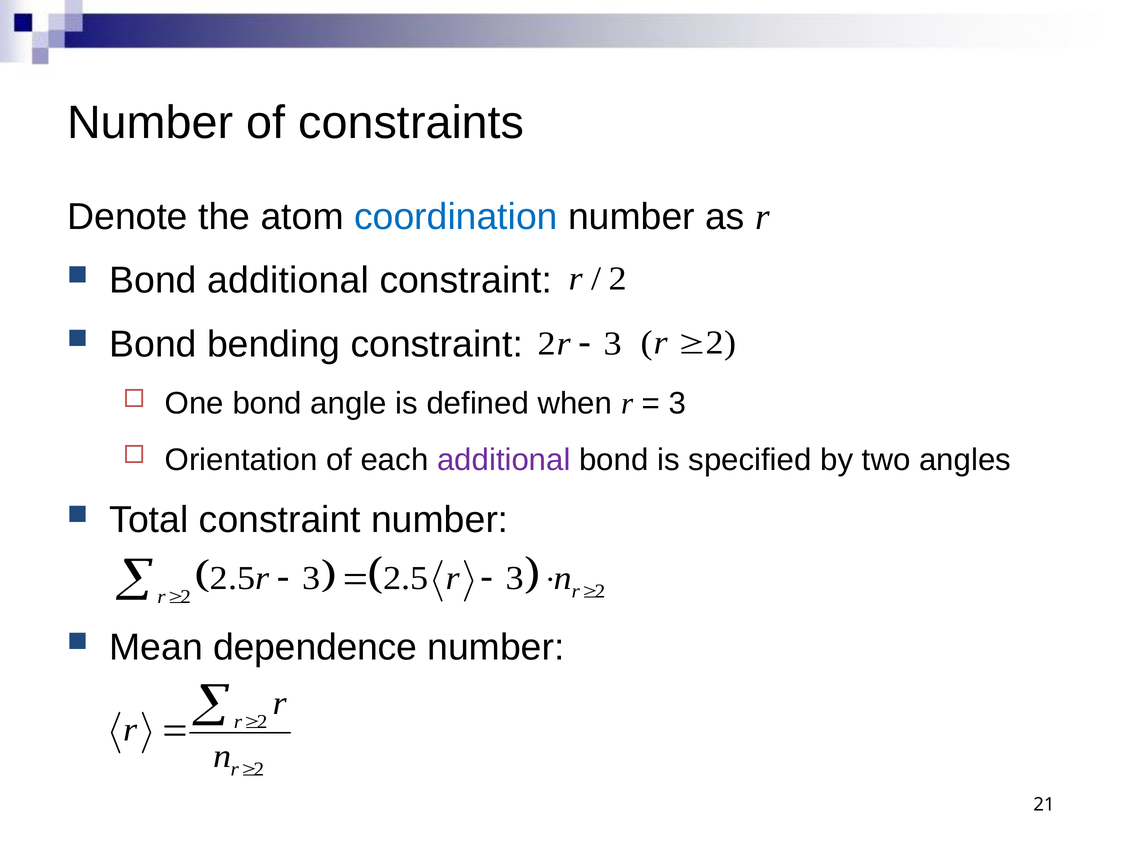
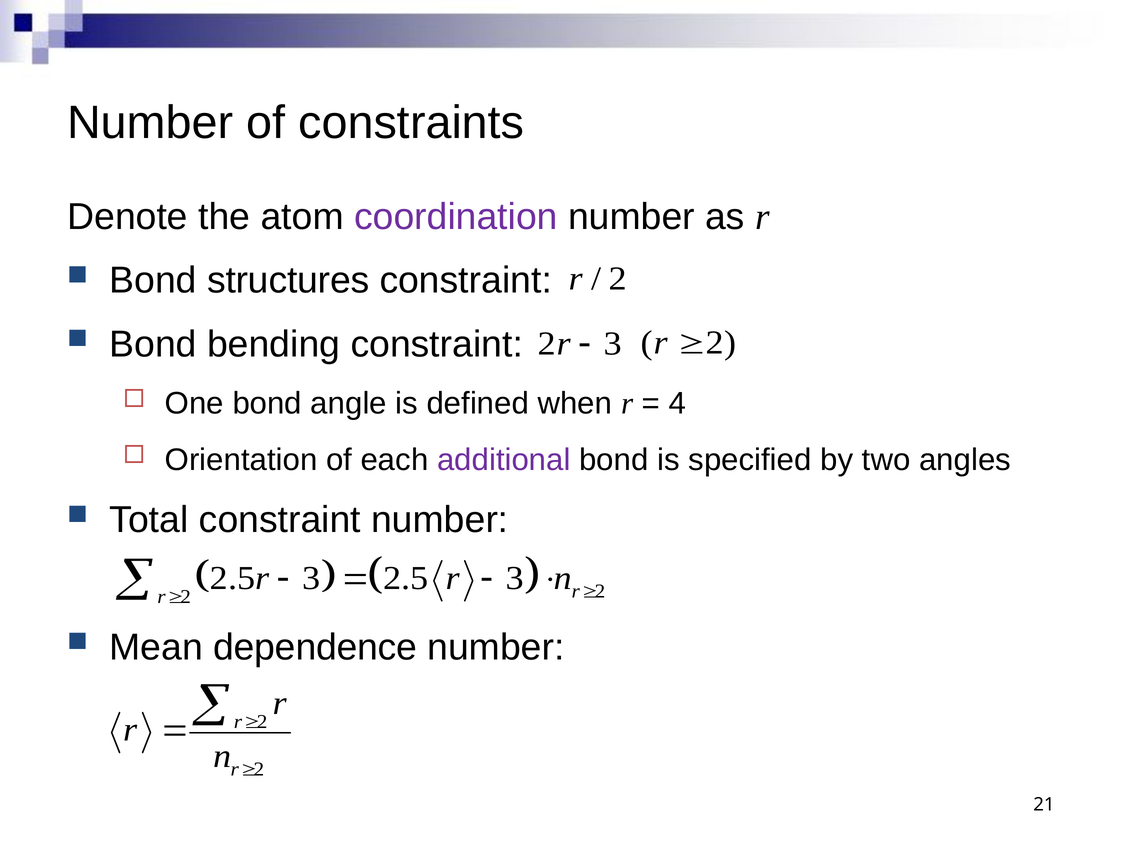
coordination colour: blue -> purple
Bond additional: additional -> structures
3 at (678, 403): 3 -> 4
